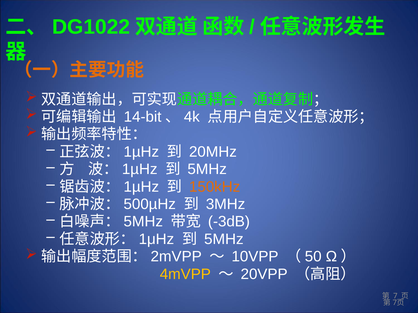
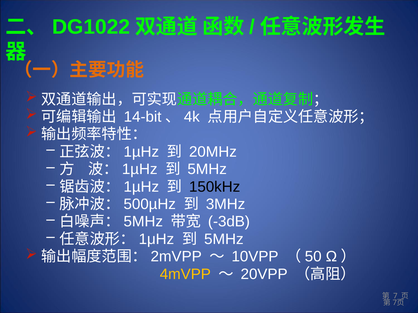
150kHz colour: orange -> black
